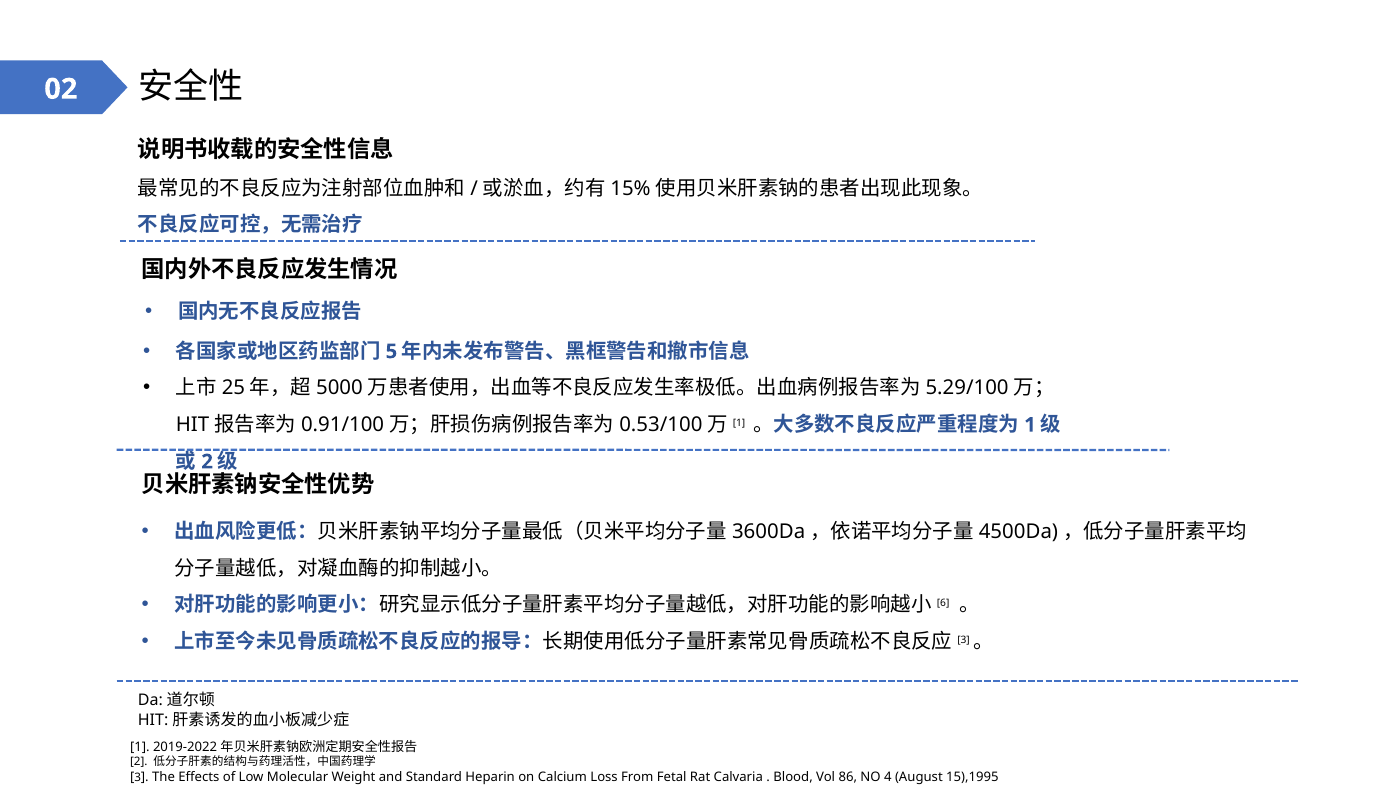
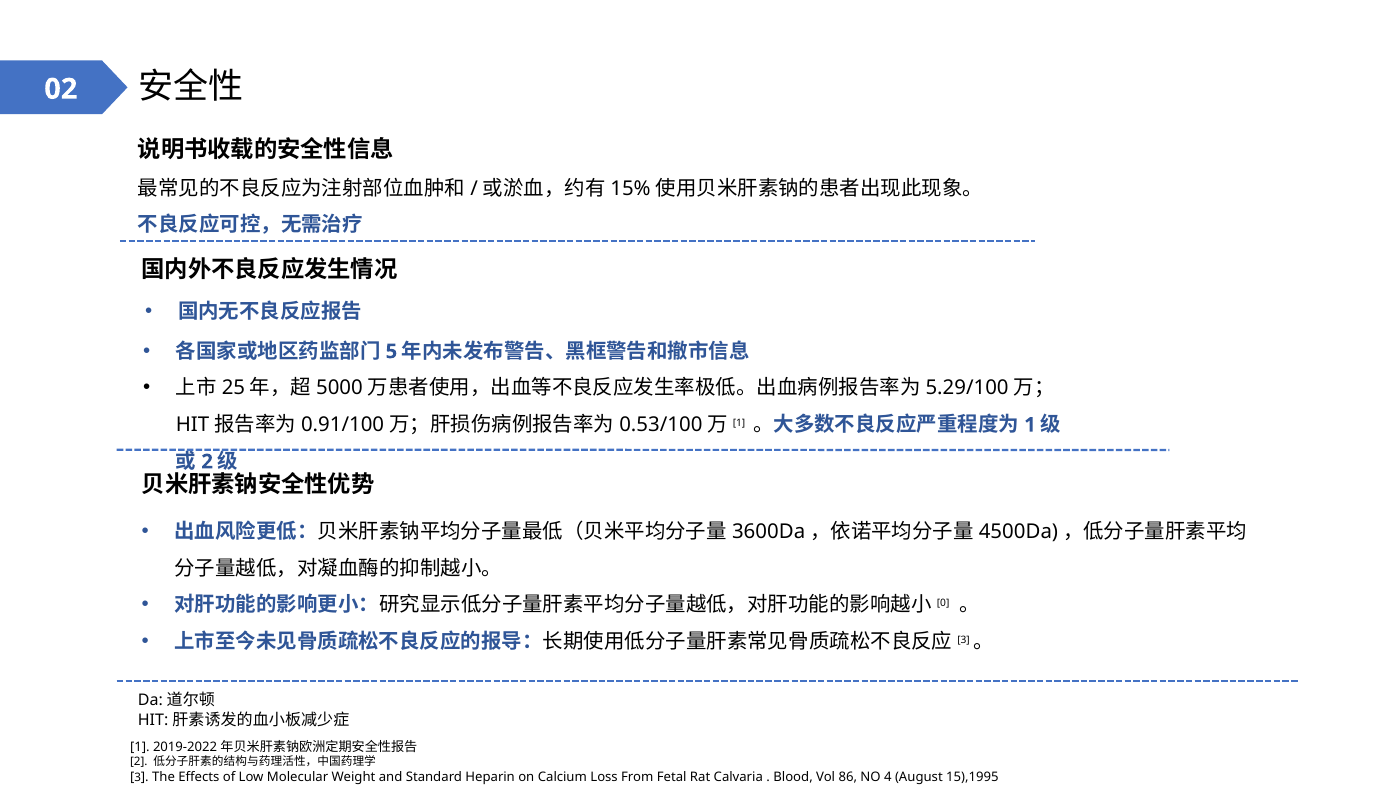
6: 6 -> 0
